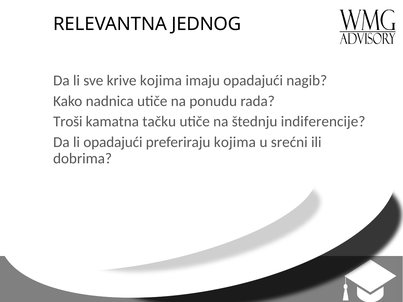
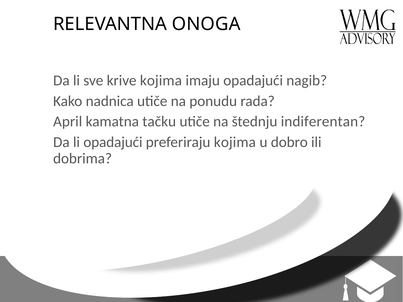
JEDNOG: JEDNOG -> ONOGA
Troši: Troši -> April
indiferencije: indiferencije -> indiferentan
srećni: srećni -> dobro
